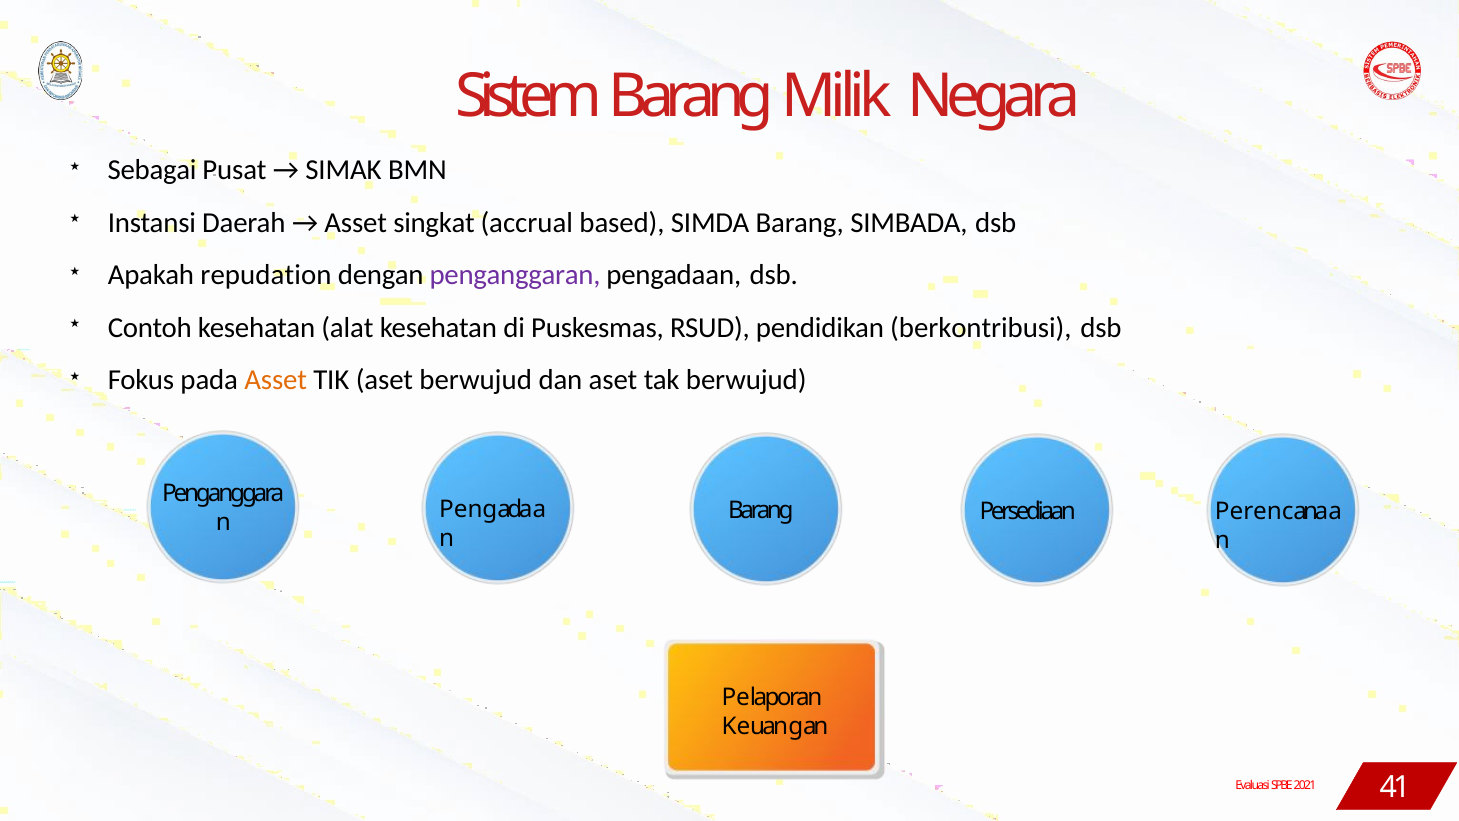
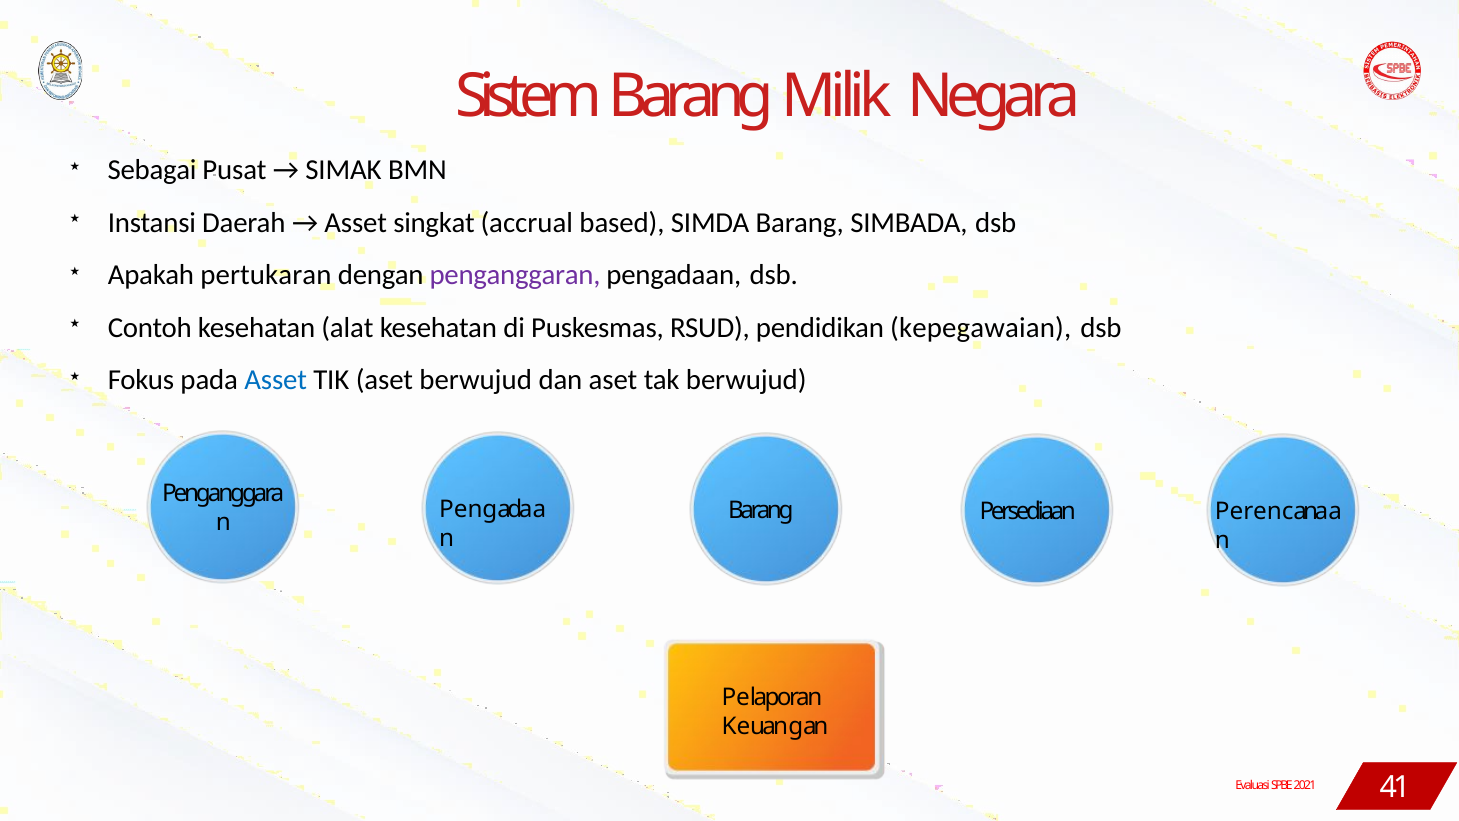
repudation: repudation -> pertukaran
berkontribusi: berkontribusi -> kepegawaian
Asset at (276, 380) colour: orange -> blue
